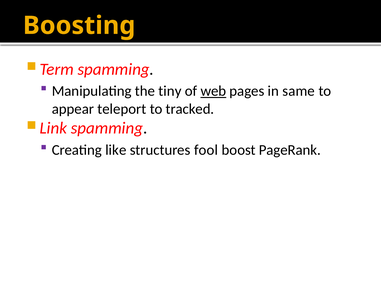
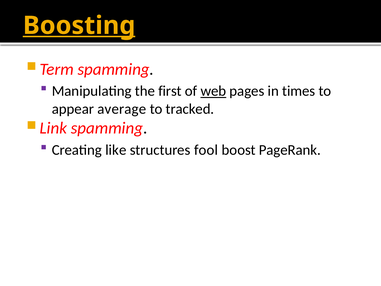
Boosting underline: none -> present
tiny: tiny -> first
same: same -> times
teleport: teleport -> average
